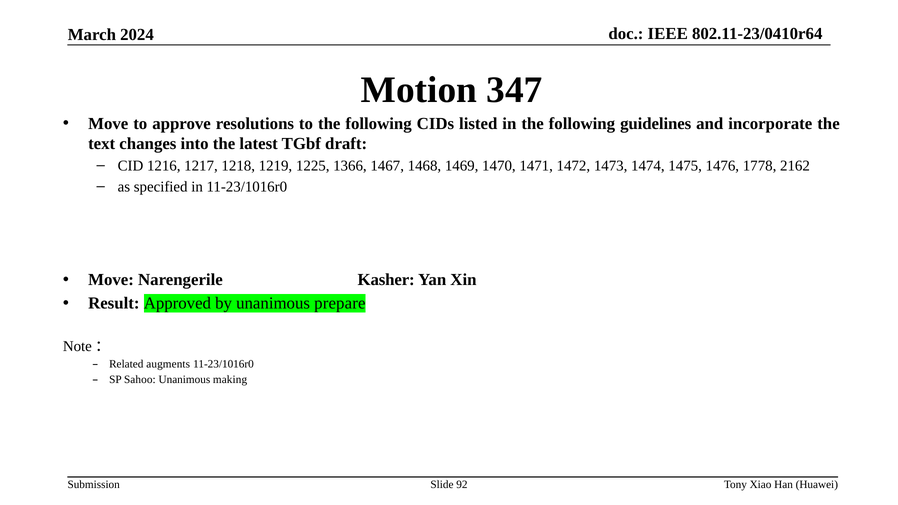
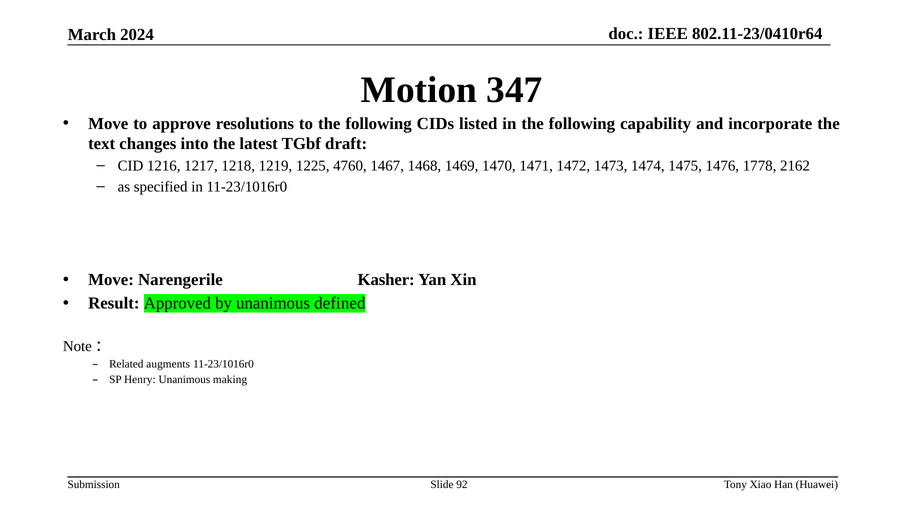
guidelines: guidelines -> capability
1366: 1366 -> 4760
prepare: prepare -> defined
Sahoo: Sahoo -> Henry
